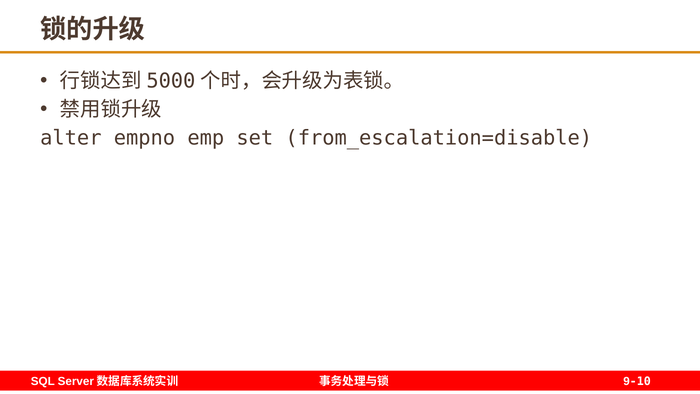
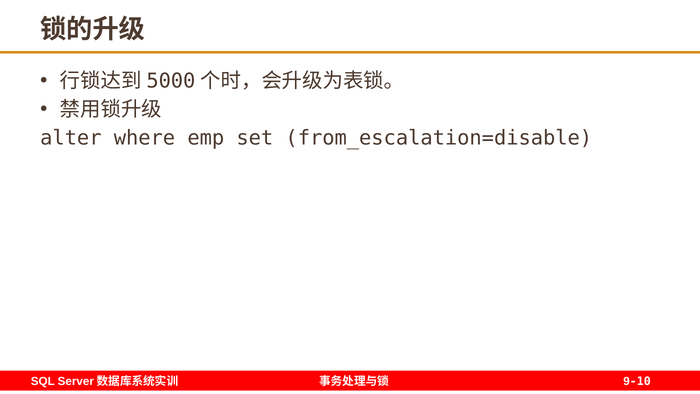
empno: empno -> where
